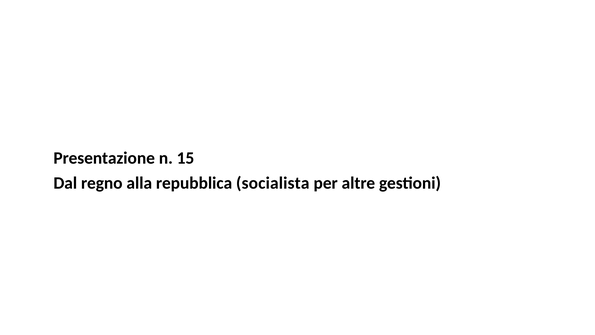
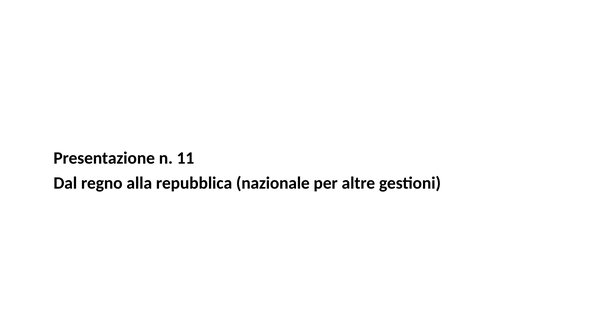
15: 15 -> 11
socialista: socialista -> nazionale
